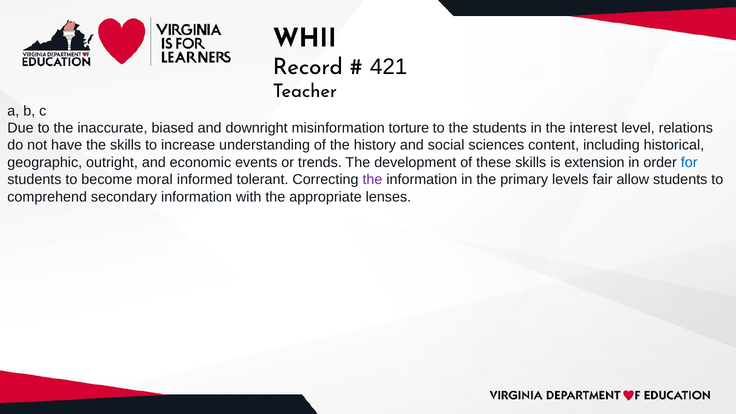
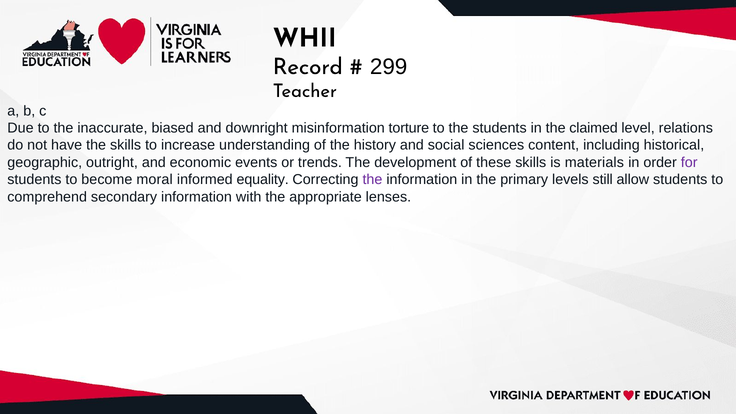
421: 421 -> 299
interest: interest -> claimed
extension: extension -> materials
for colour: blue -> purple
tolerant: tolerant -> equality
fair: fair -> still
